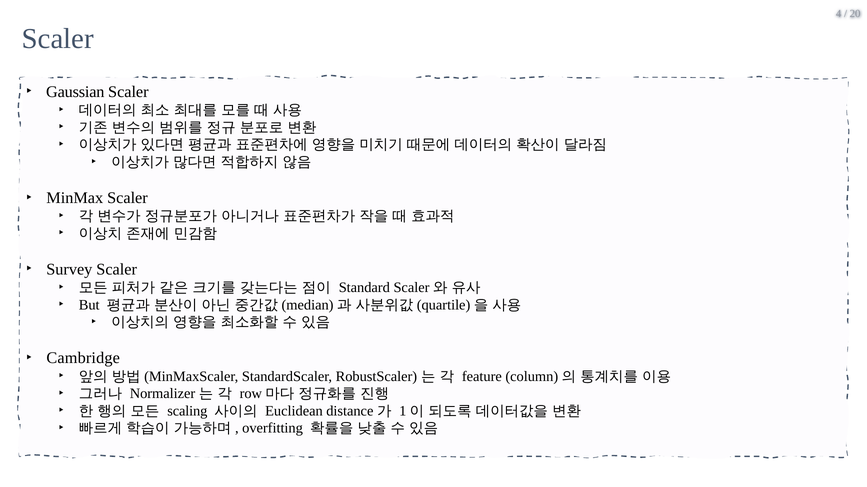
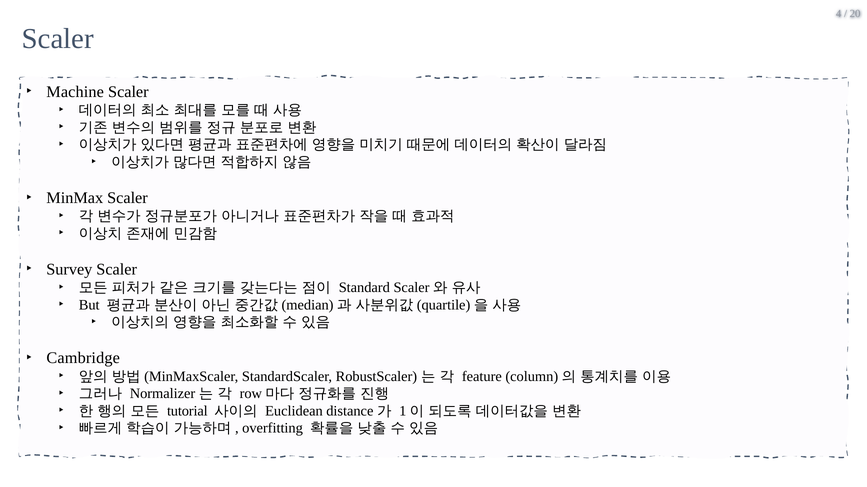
Gaussian: Gaussian -> Machine
scaling: scaling -> tutorial
